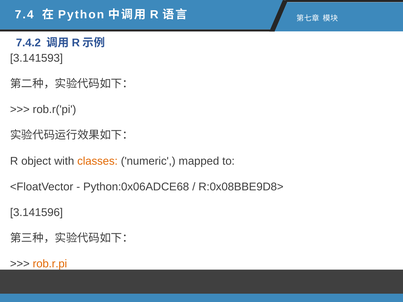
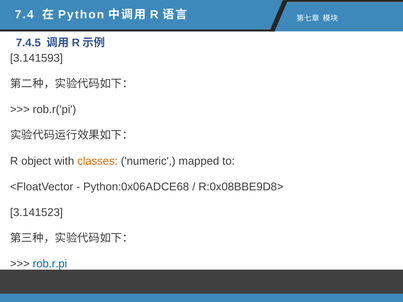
7.4.2: 7.4.2 -> 7.4.5
3.141596: 3.141596 -> 3.141523
rob.r.pi colour: orange -> blue
